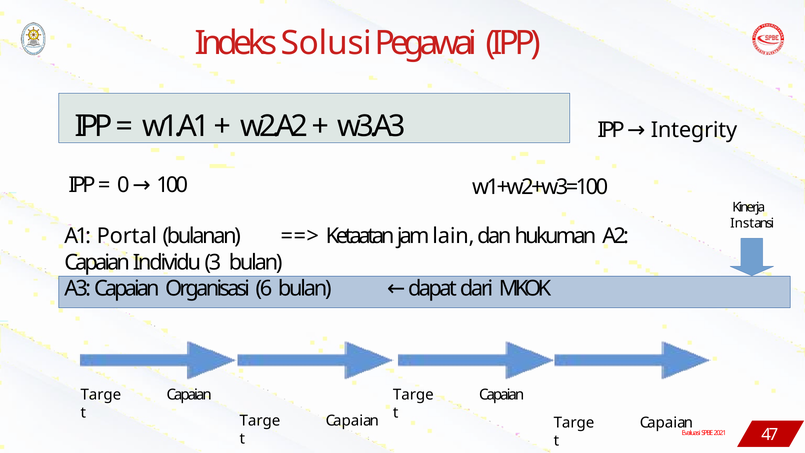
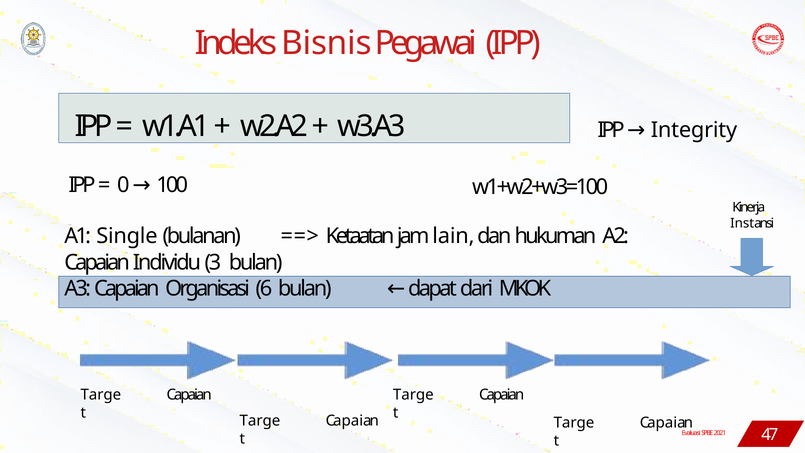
Solusi: Solusi -> Bisnis
Portal: Portal -> Single
